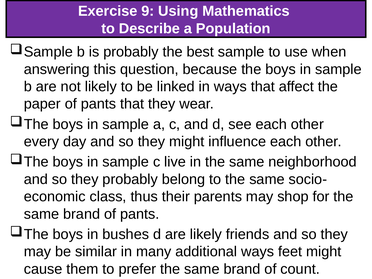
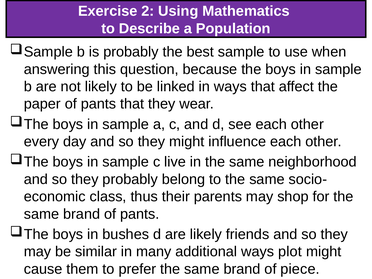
9: 9 -> 2
feet: feet -> plot
count: count -> piece
